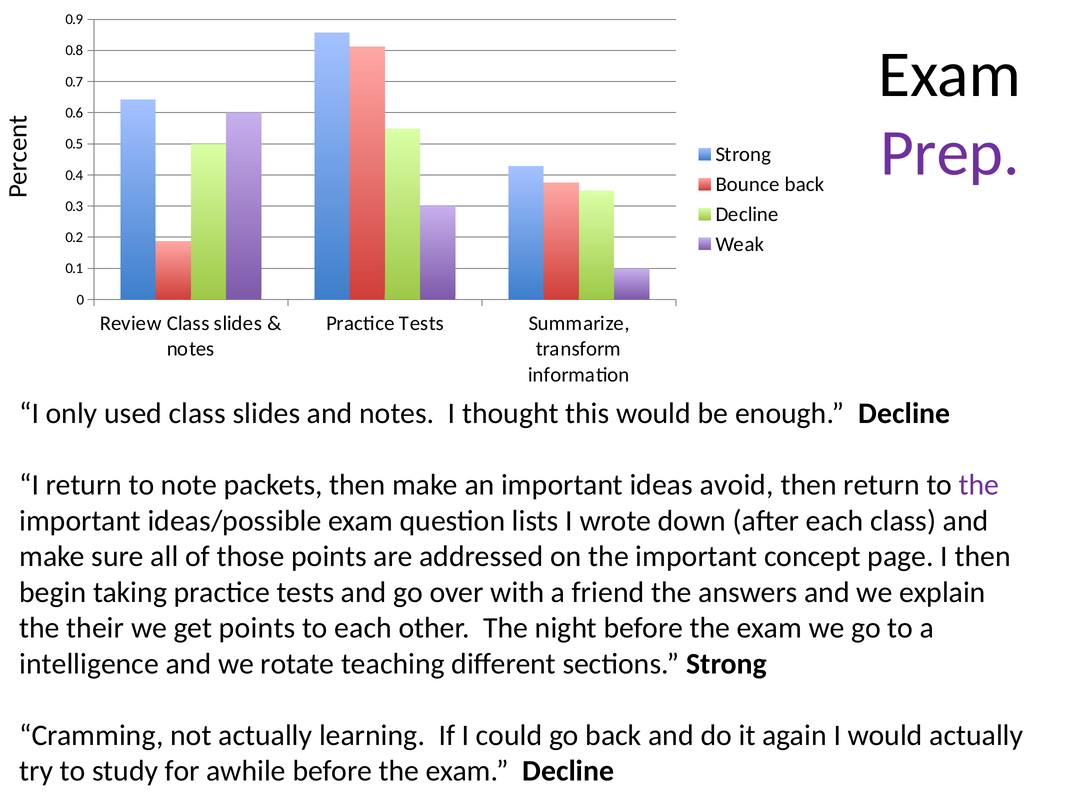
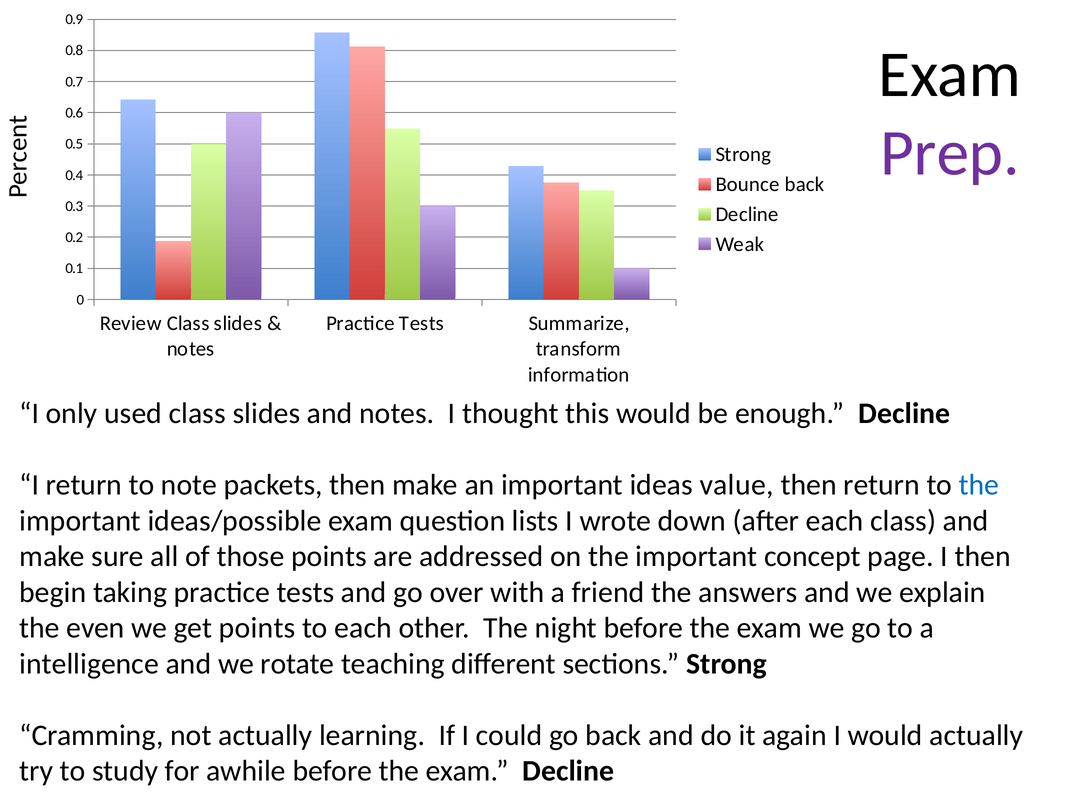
avoid: avoid -> value
the at (979, 485) colour: purple -> blue
their: their -> even
